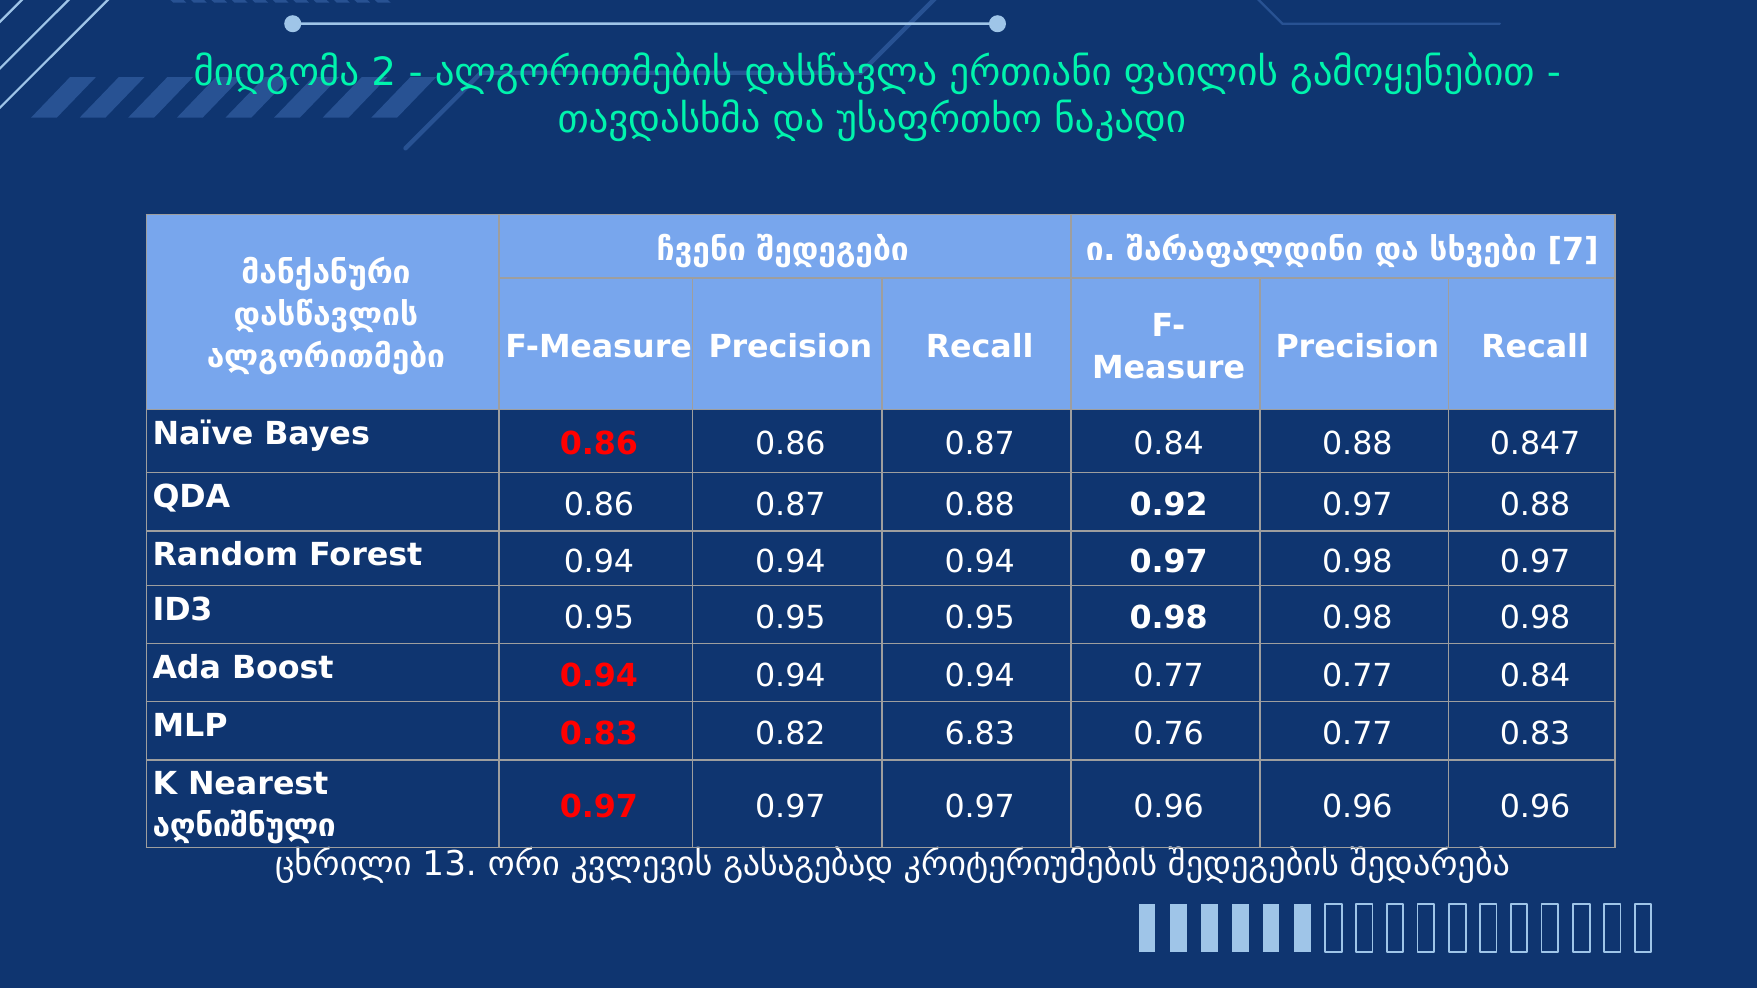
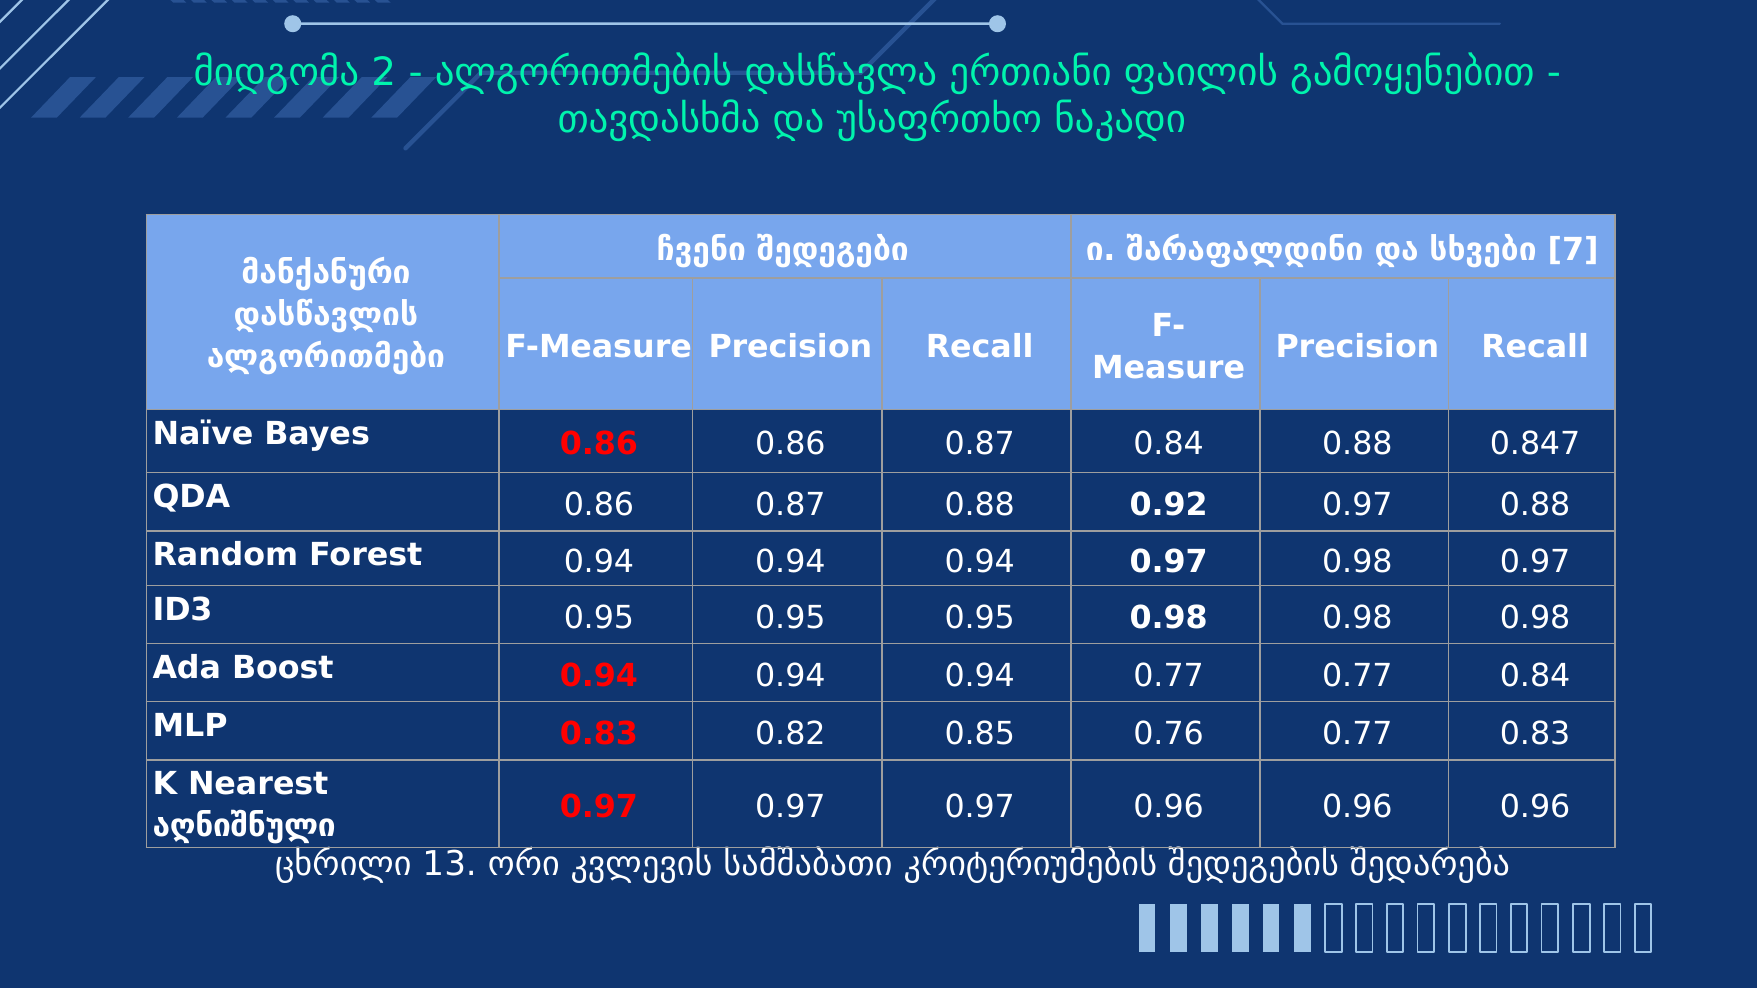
6.83: 6.83 -> 0.85
გასაგებად: გასაგებად -> სამშაბათი
